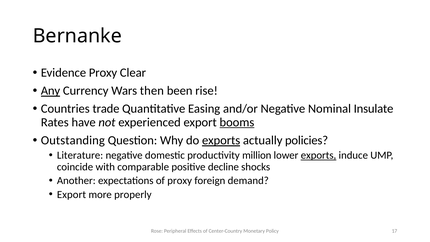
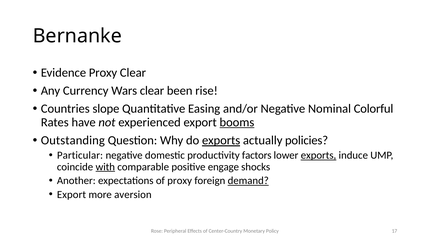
Any underline: present -> none
Wars then: then -> clear
trade: trade -> slope
Insulate: Insulate -> Colorful
Literature: Literature -> Particular
million: million -> factors
with underline: none -> present
decline: decline -> engage
demand underline: none -> present
properly: properly -> aversion
